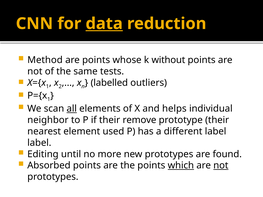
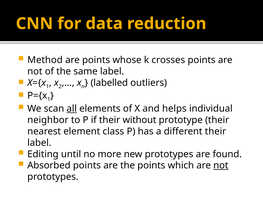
data underline: present -> none
without: without -> crosses
same tests: tests -> label
remove: remove -> without
used: used -> class
different label: label -> their
which underline: present -> none
